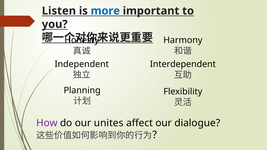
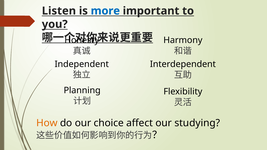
How colour: purple -> orange
unites: unites -> choice
dialogue: dialogue -> studying
